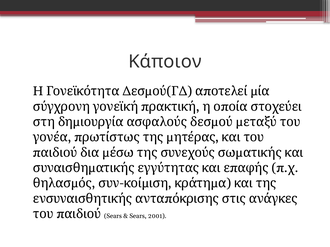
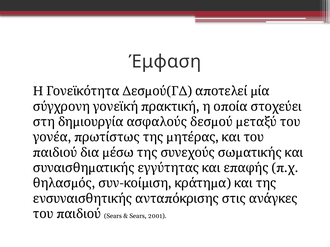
Κάποιον: Κάποιον -> Έμφαση
